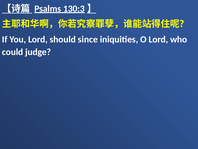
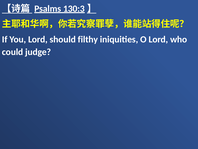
since: since -> filthy
